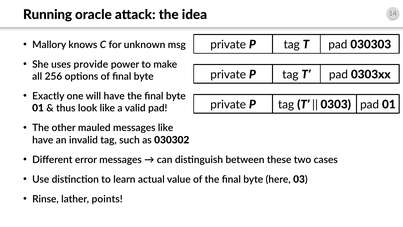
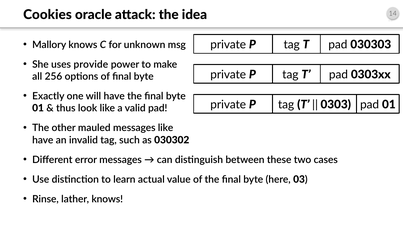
Running: Running -> Cookies
lather points: points -> knows
